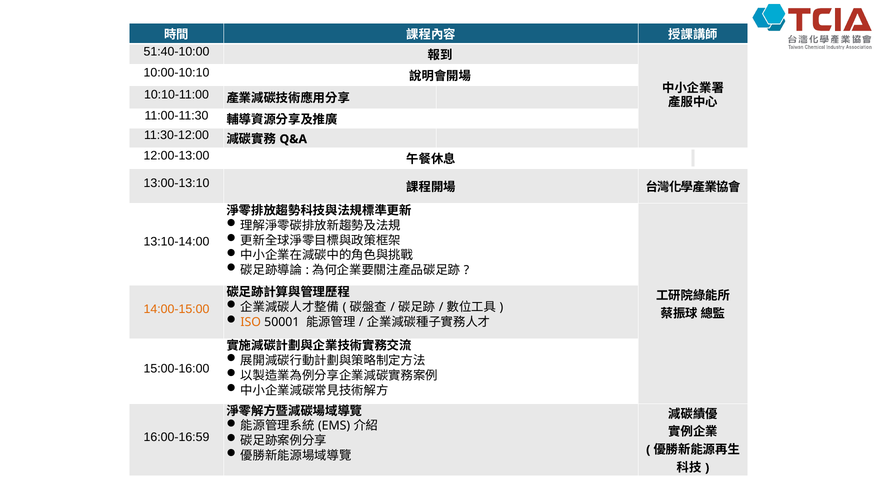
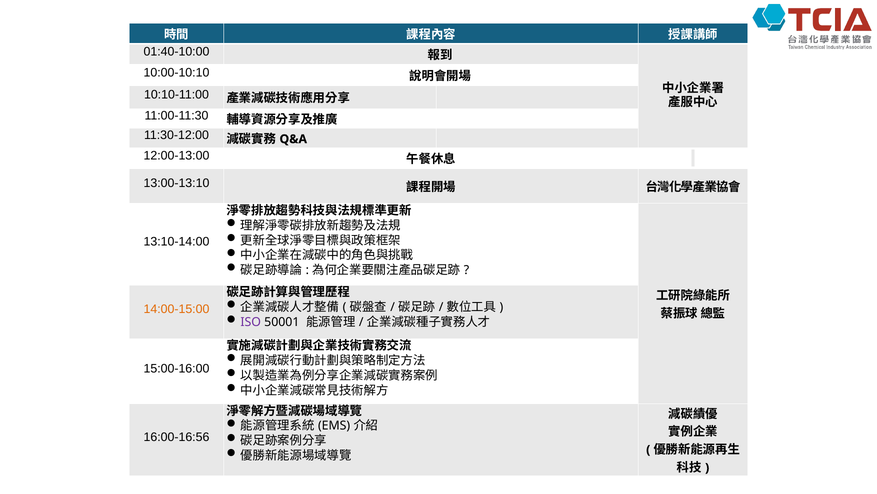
51:40-10:00: 51:40-10:00 -> 01:40-10:00
ISO colour: orange -> purple
16:00-16:59: 16:00-16:59 -> 16:00-16:56
